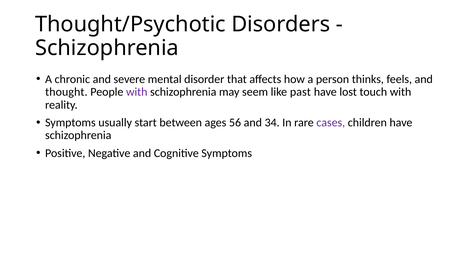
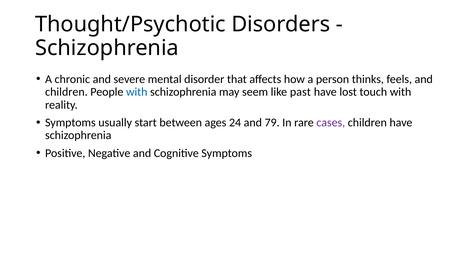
thought at (66, 92): thought -> children
with at (137, 92) colour: purple -> blue
56: 56 -> 24
34: 34 -> 79
